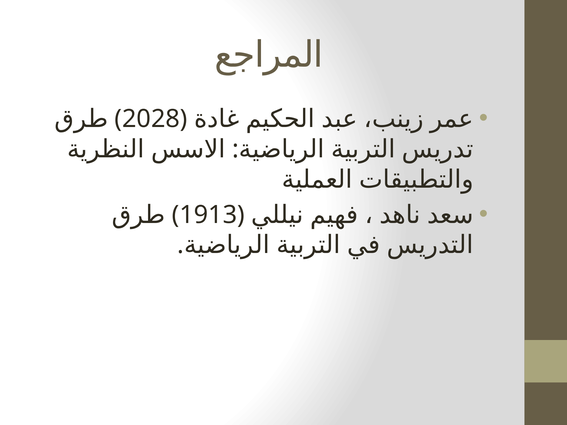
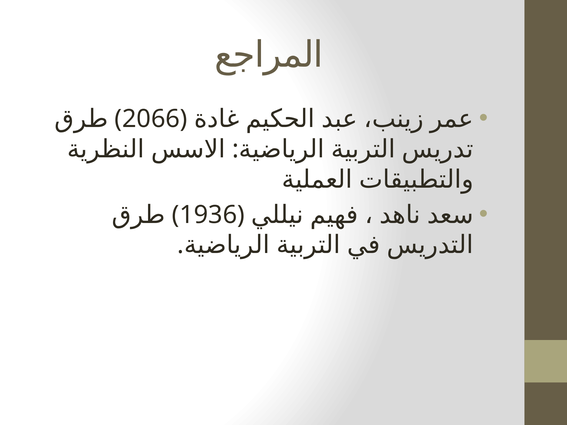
2028: 2028 -> 2066
1913: 1913 -> 1936
